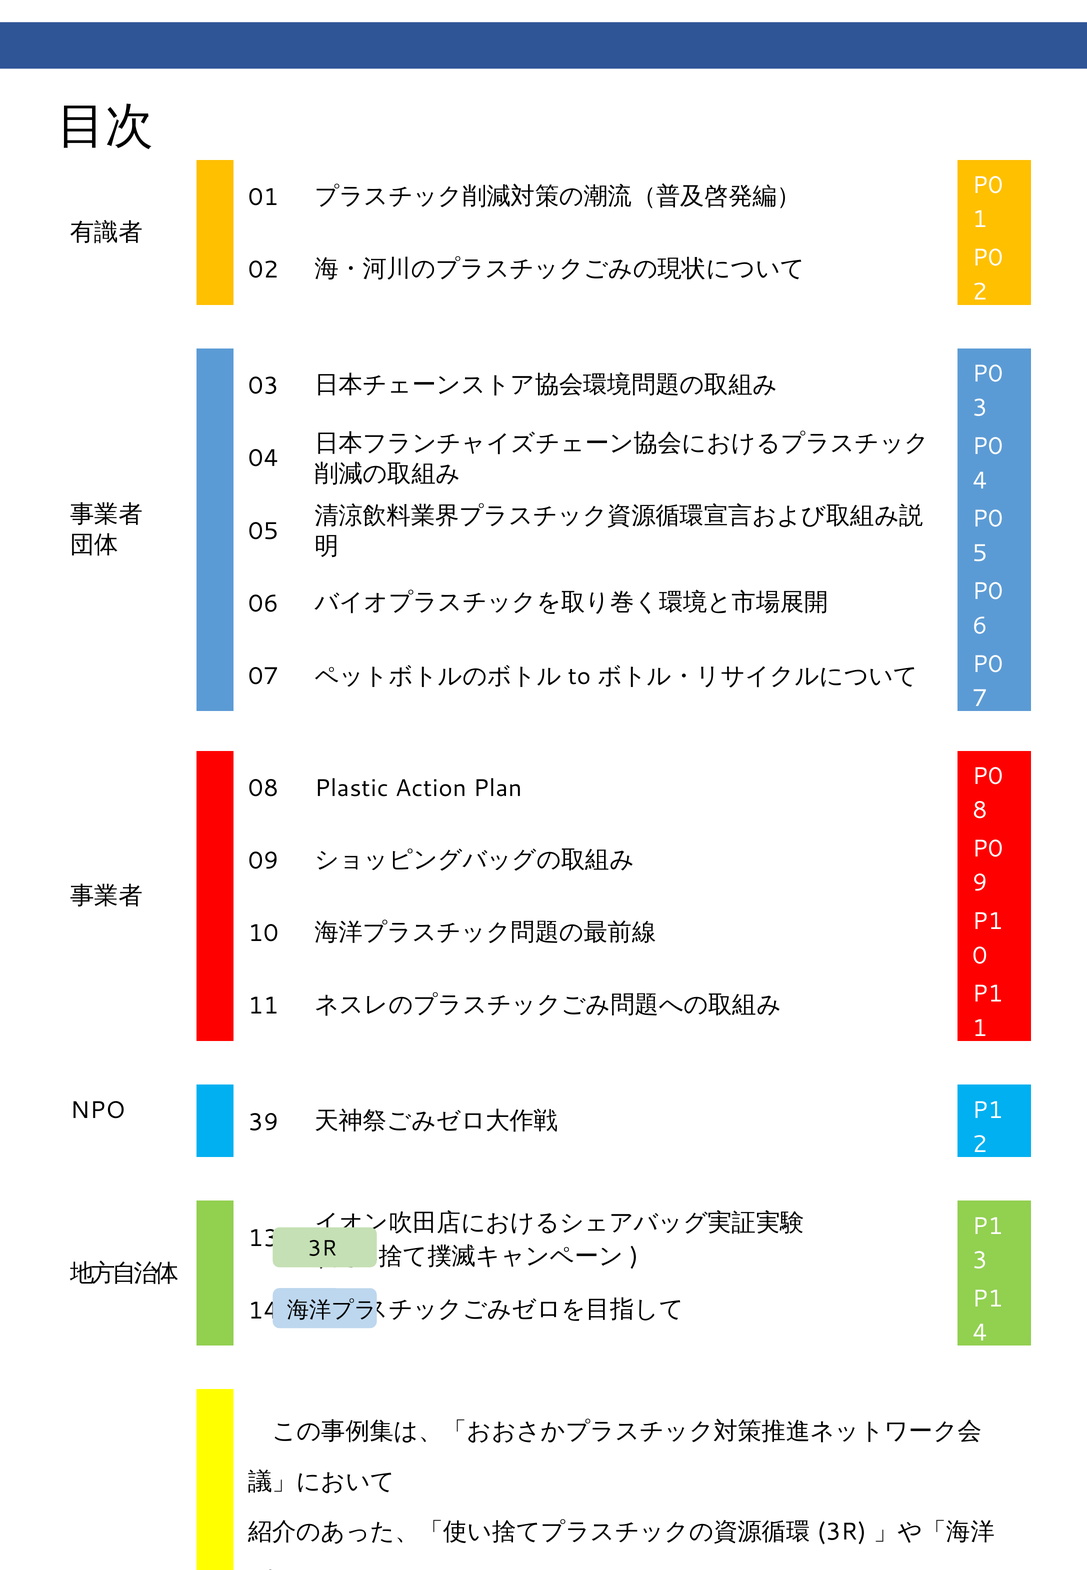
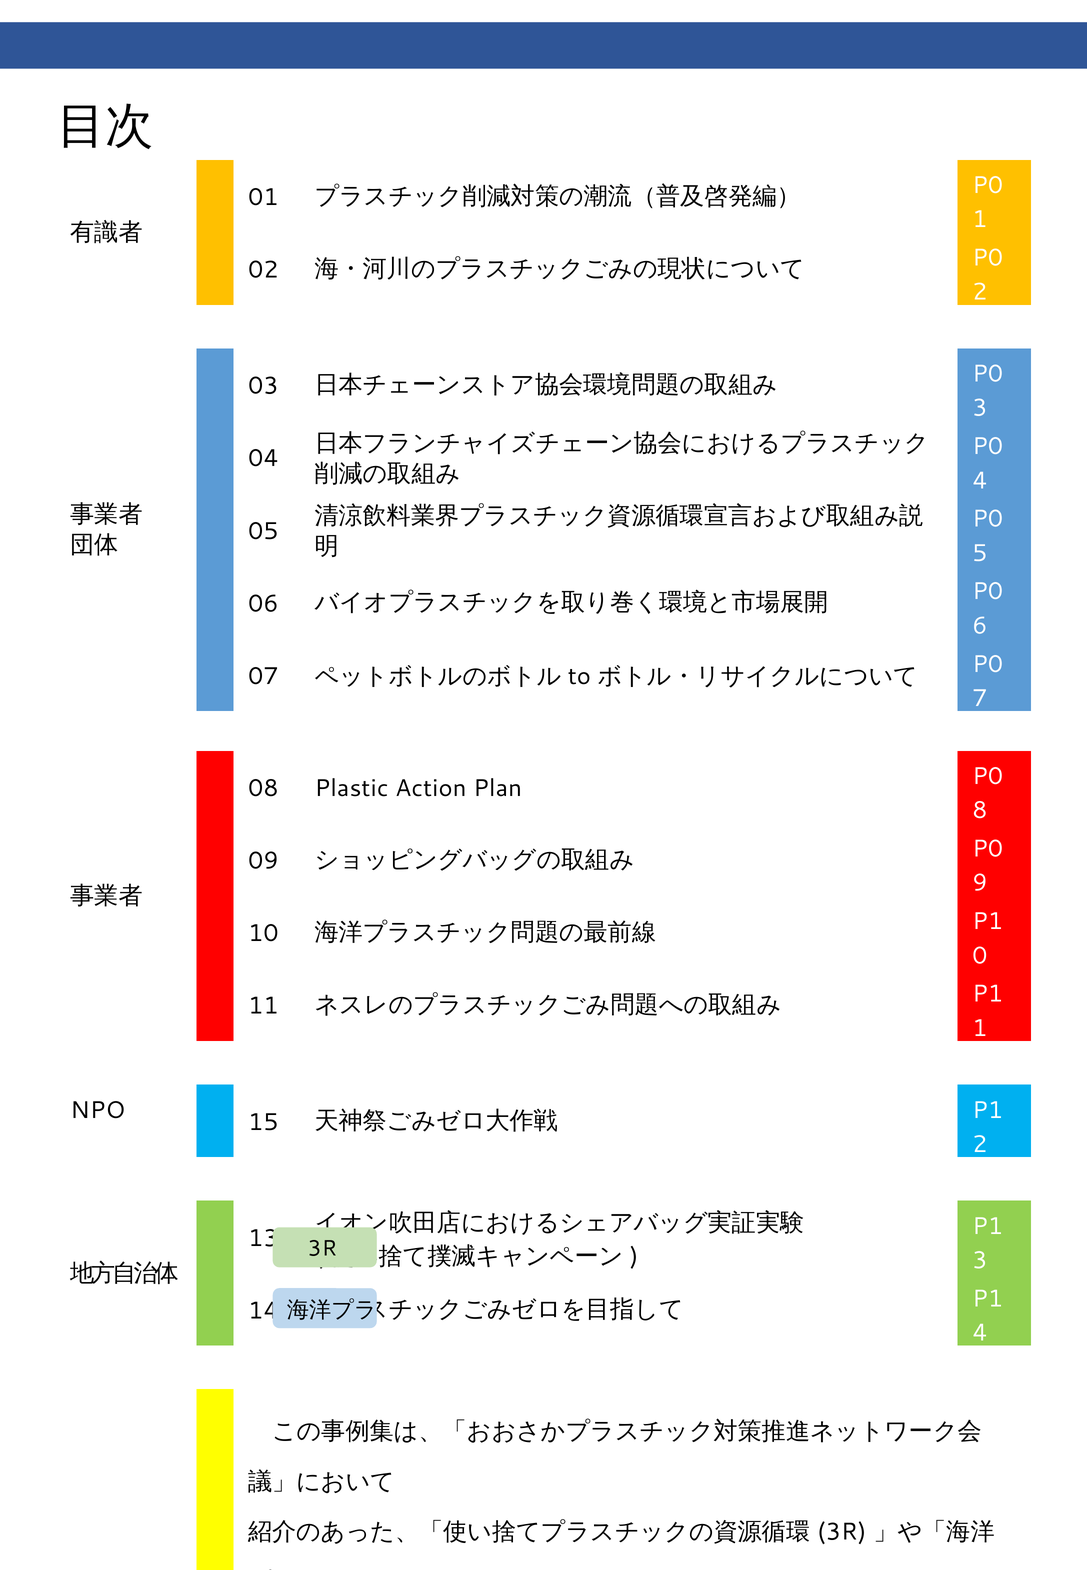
39: 39 -> 15
